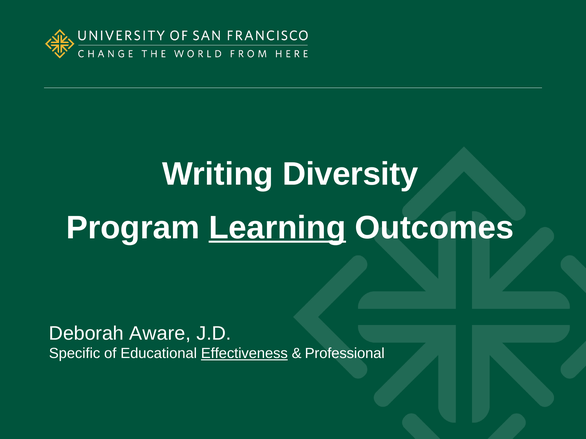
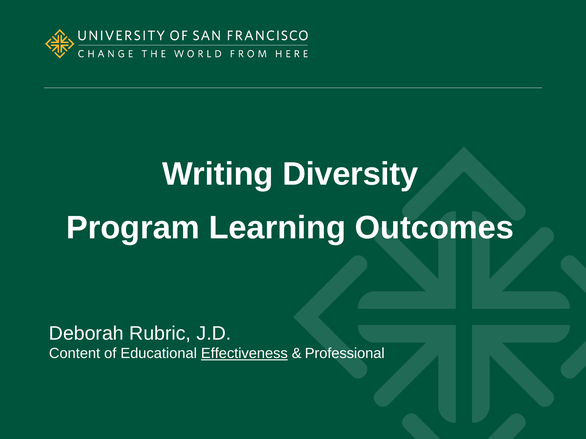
Learning underline: present -> none
Aware: Aware -> Rubric
Specific: Specific -> Content
